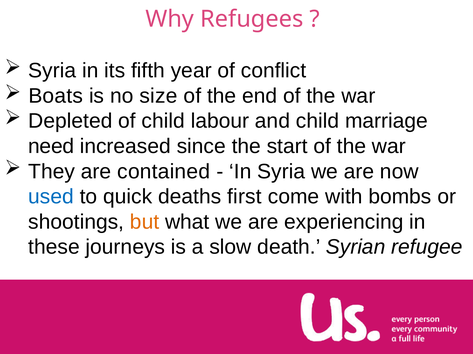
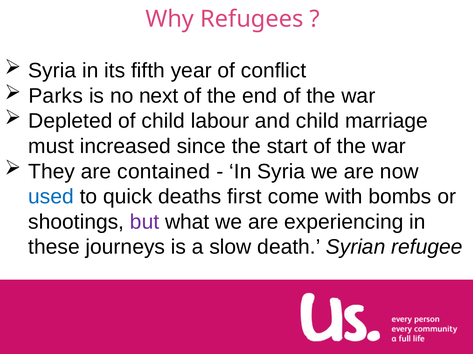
Boats: Boats -> Parks
size: size -> next
need: need -> must
but colour: orange -> purple
